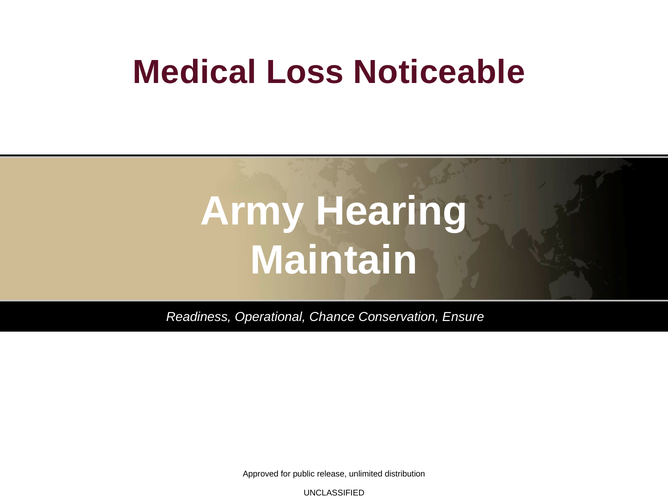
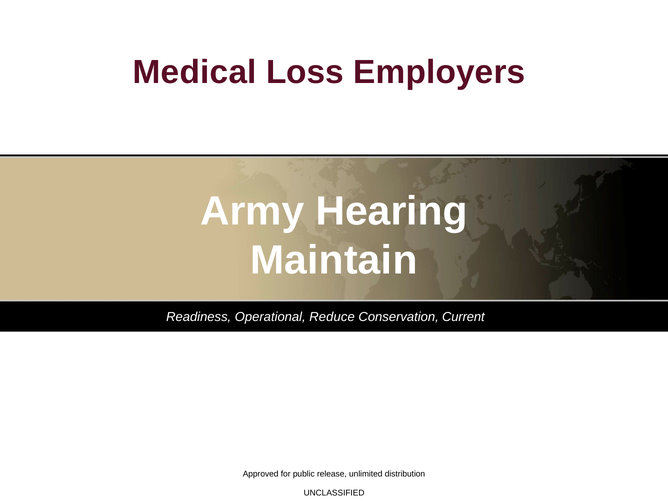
Noticeable: Noticeable -> Employers
Chance: Chance -> Reduce
Ensure: Ensure -> Current
